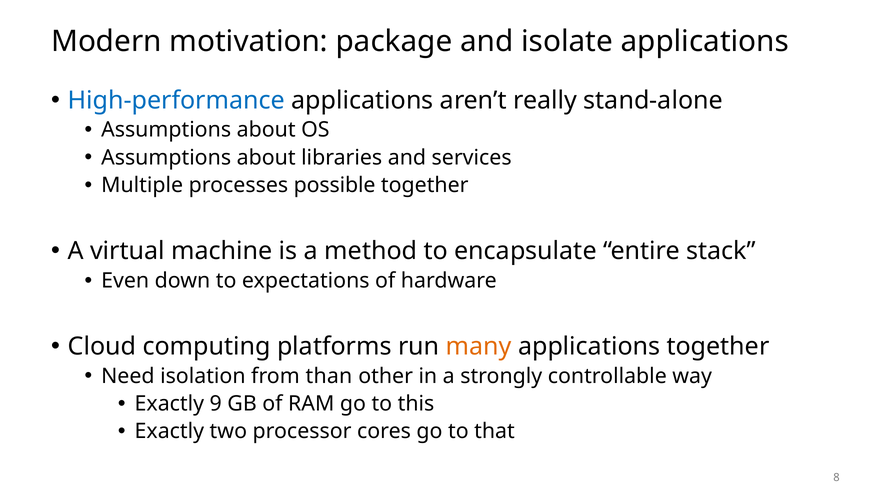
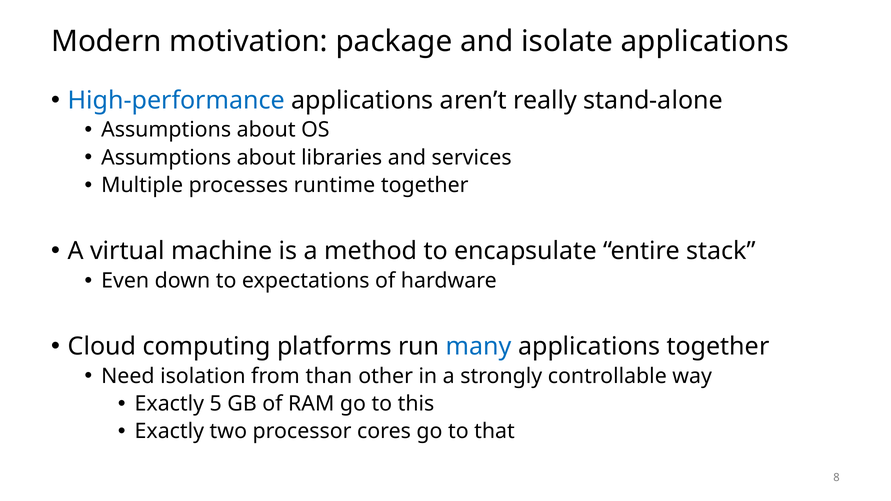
possible: possible -> runtime
many colour: orange -> blue
9: 9 -> 5
